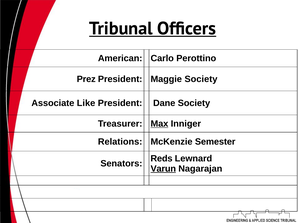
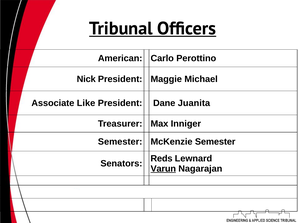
Prez: Prez -> Nick
Maggie Society: Society -> Michael
Dane Society: Society -> Juanita
Max underline: present -> none
Relations at (120, 142): Relations -> Semester
